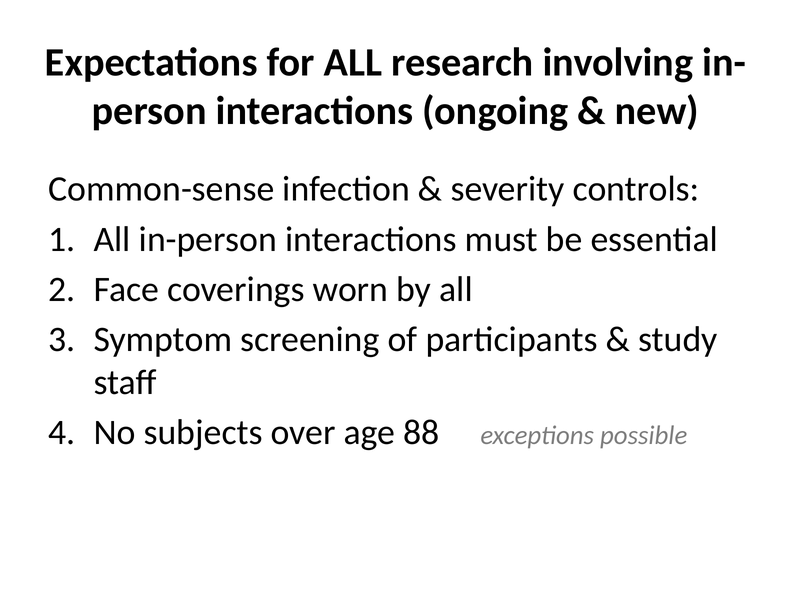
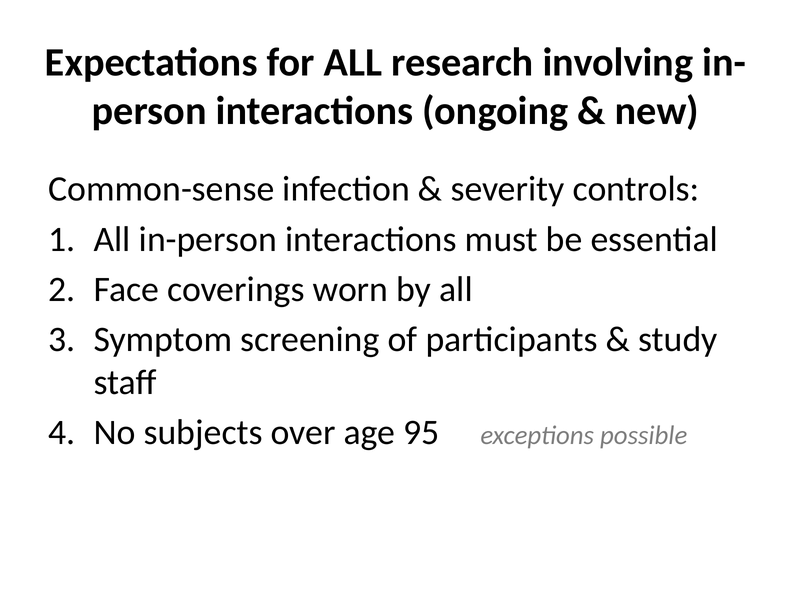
88: 88 -> 95
